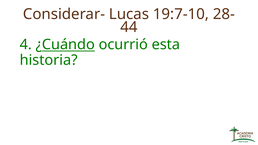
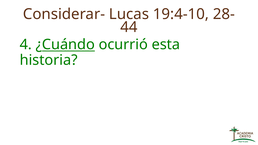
19:7-10: 19:7-10 -> 19:4-10
